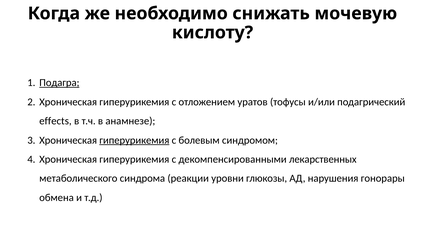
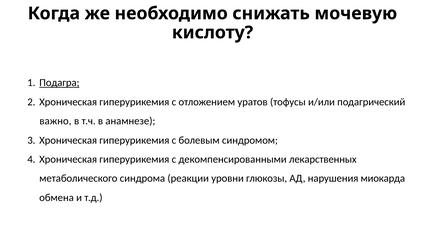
effects: effects -> важно
гиперурикемия at (134, 140) underline: present -> none
гонорары: гонорары -> миокарда
